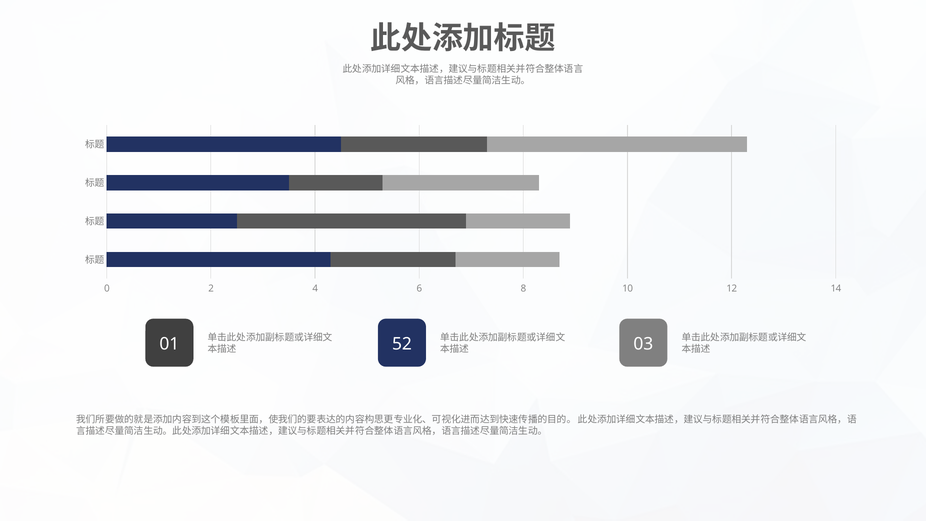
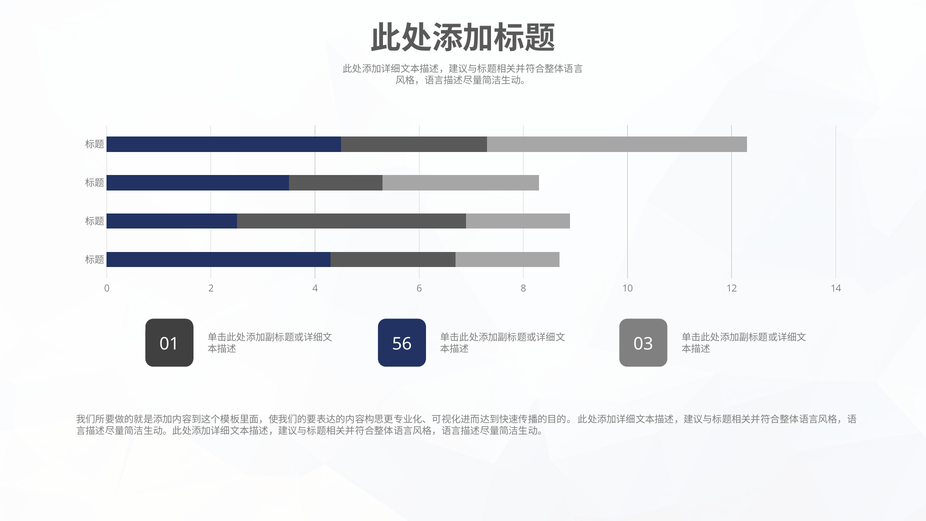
52: 52 -> 56
